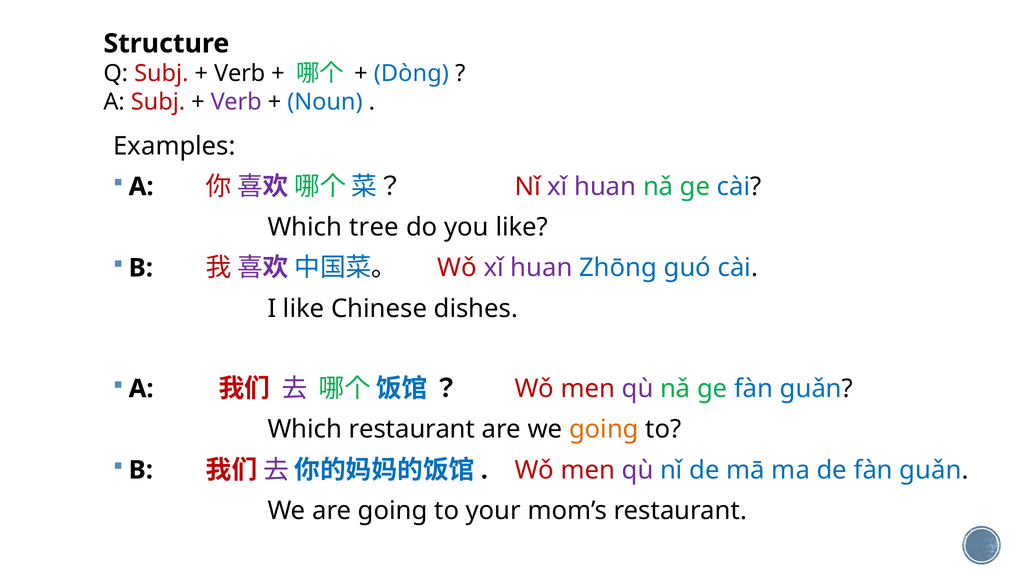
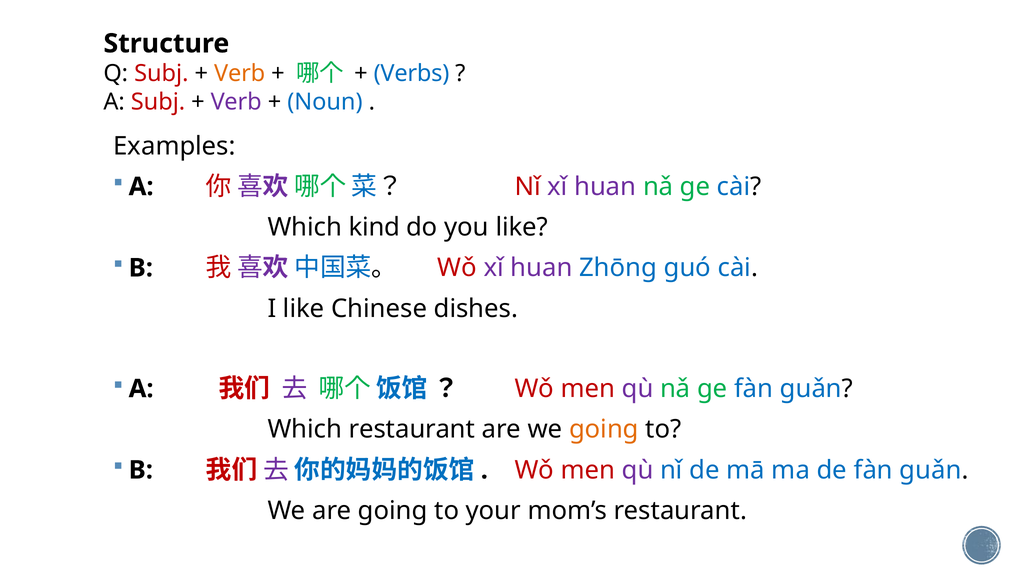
Verb at (240, 74) colour: black -> orange
Dòng: Dòng -> Verbs
tree: tree -> kind
